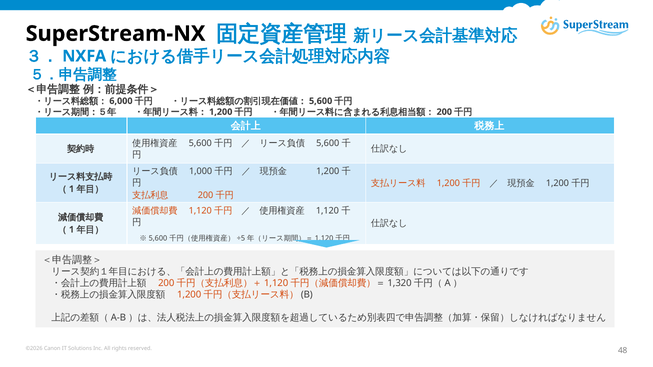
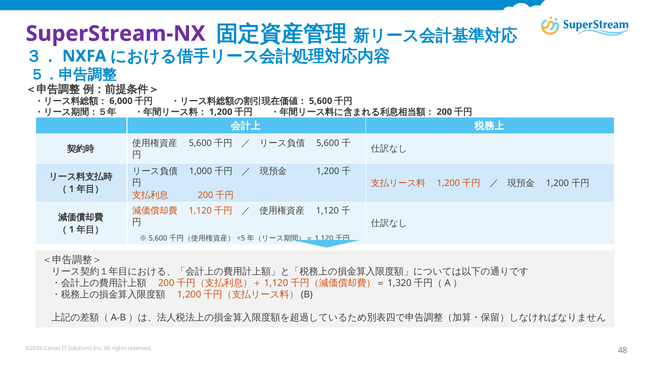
SuperStream-NX colour: black -> purple
